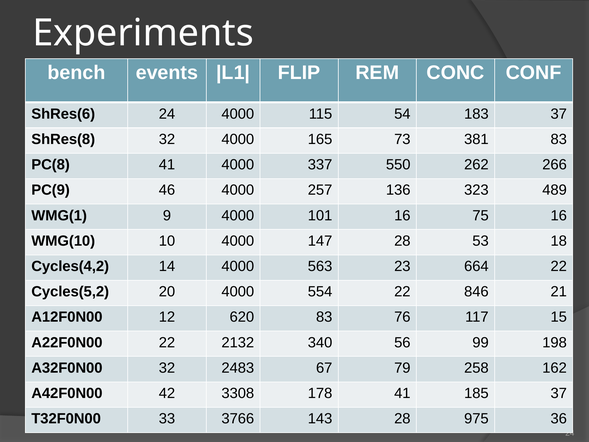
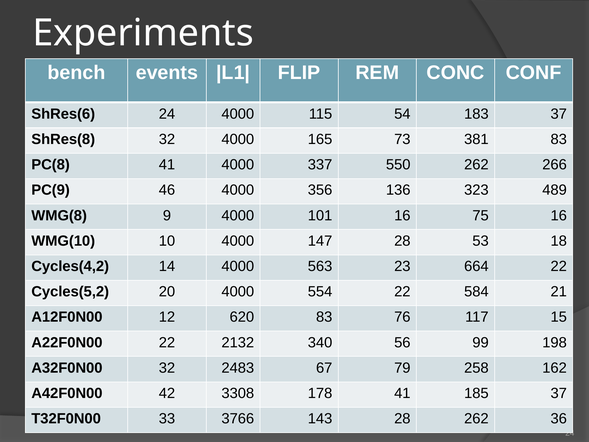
257: 257 -> 356
WMG(1: WMG(1 -> WMG(8
846: 846 -> 584
28 975: 975 -> 262
